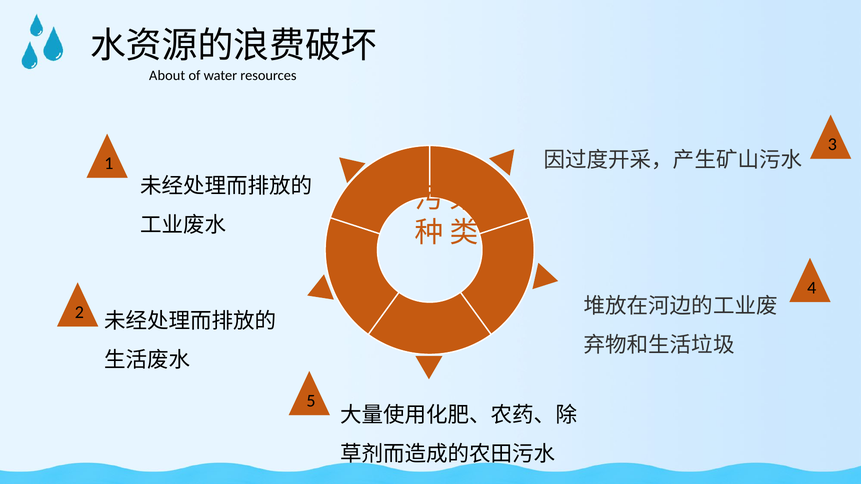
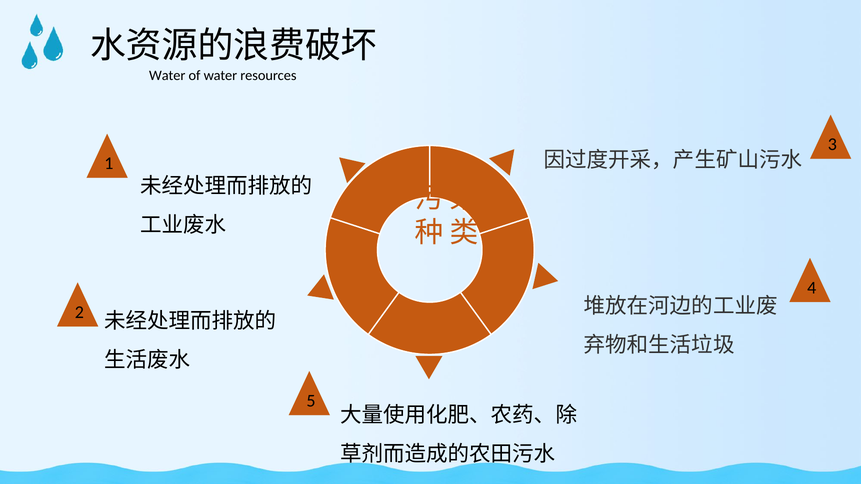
About at (167, 76): About -> Water
